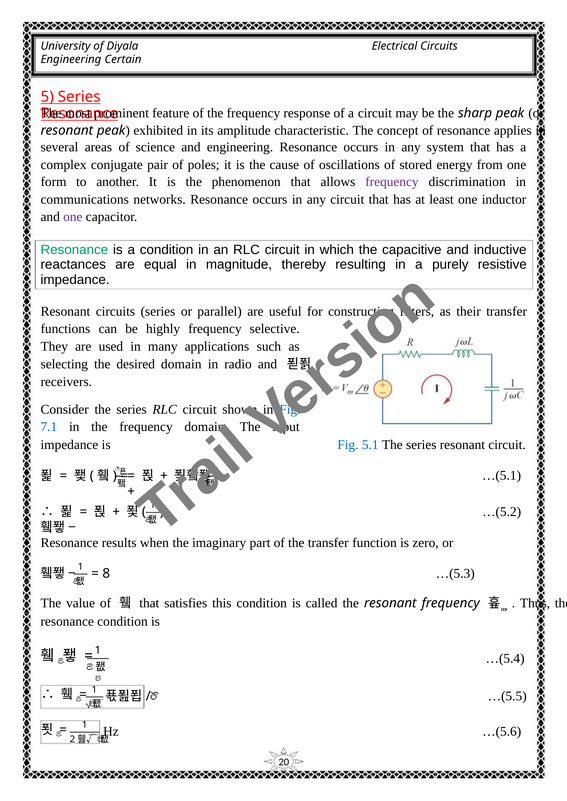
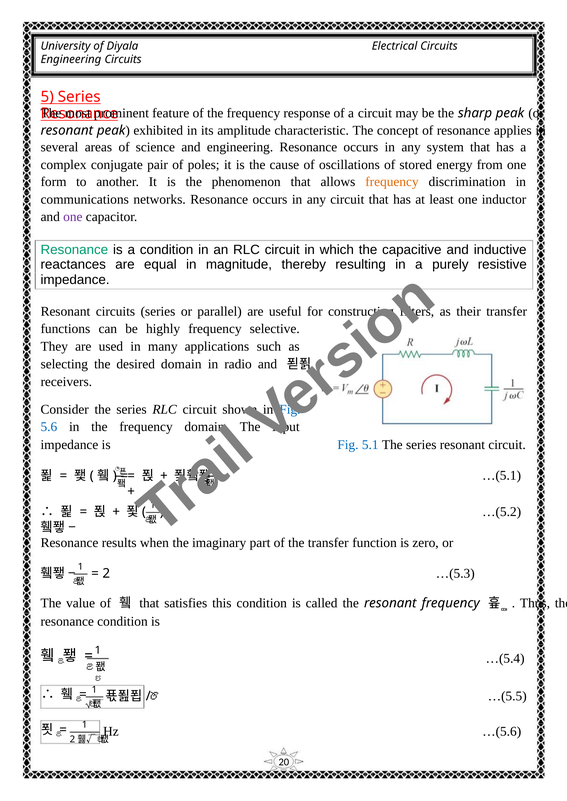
Engineering Certain: Certain -> Circuits
frequency at (392, 182) colour: purple -> orange
7.1: 7.1 -> 5.6
8: 8 -> 2
